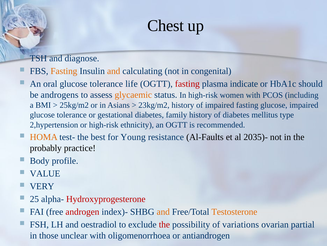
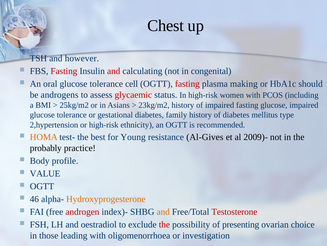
diagnose: diagnose -> however
Fasting at (64, 71) colour: orange -> red
and at (114, 71) colour: orange -> red
life: life -> cell
indicate: indicate -> making
glycaemic colour: orange -> red
Al-Faults: Al-Faults -> Al-Gives
2035)-: 2035)- -> 2009)-
VERY at (42, 186): VERY -> OGTT
25: 25 -> 46
Hydroxyprogesterone colour: red -> orange
Testosterone colour: orange -> red
variations: variations -> presenting
partial: partial -> choice
unclear: unclear -> leading
antiandrogen: antiandrogen -> investigation
